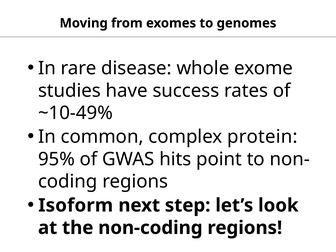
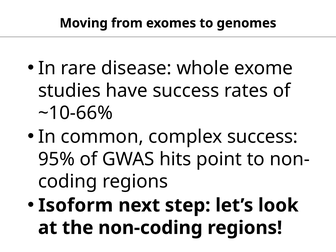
~10-49%: ~10-49% -> ~10-66%
complex protein: protein -> success
